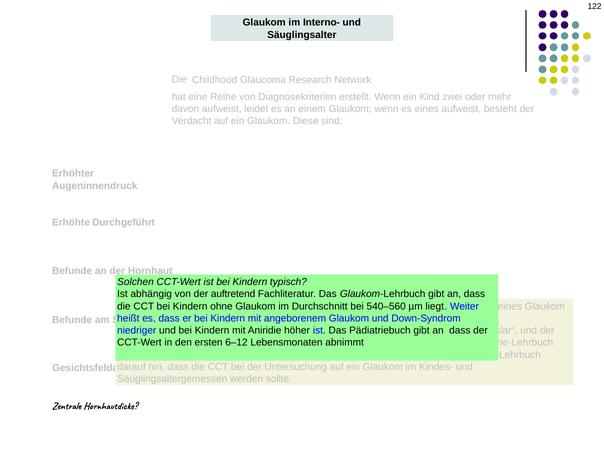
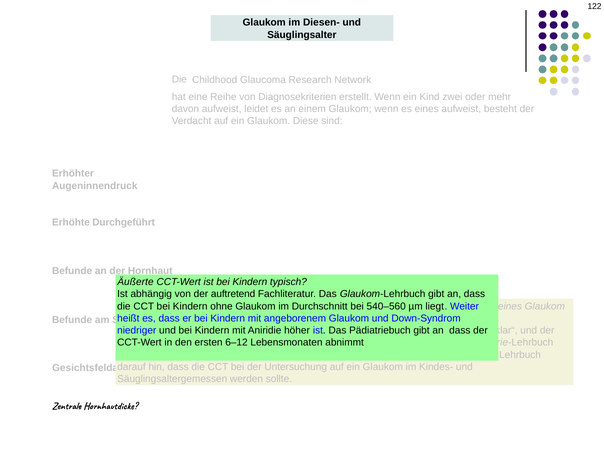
Interno-: Interno- -> Diesen-
Solchen: Solchen -> Äußerte
